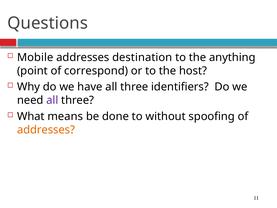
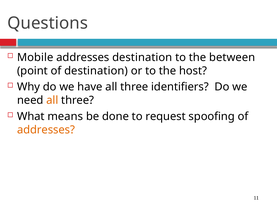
anything: anything -> between
of correspond: correspond -> destination
all at (52, 100) colour: purple -> orange
without: without -> request
